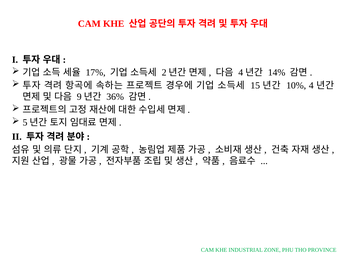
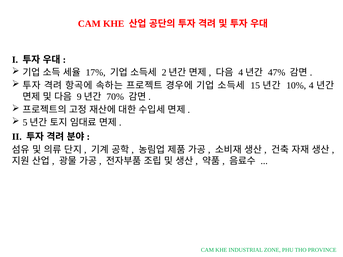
14%: 14% -> 47%
36%: 36% -> 70%
